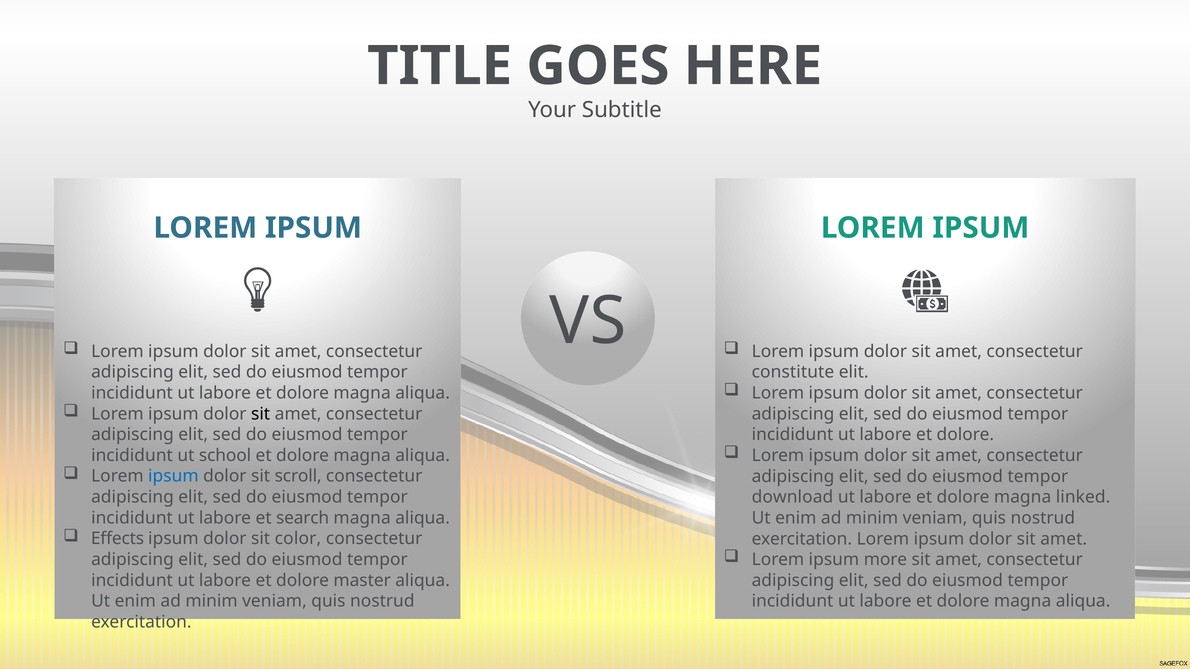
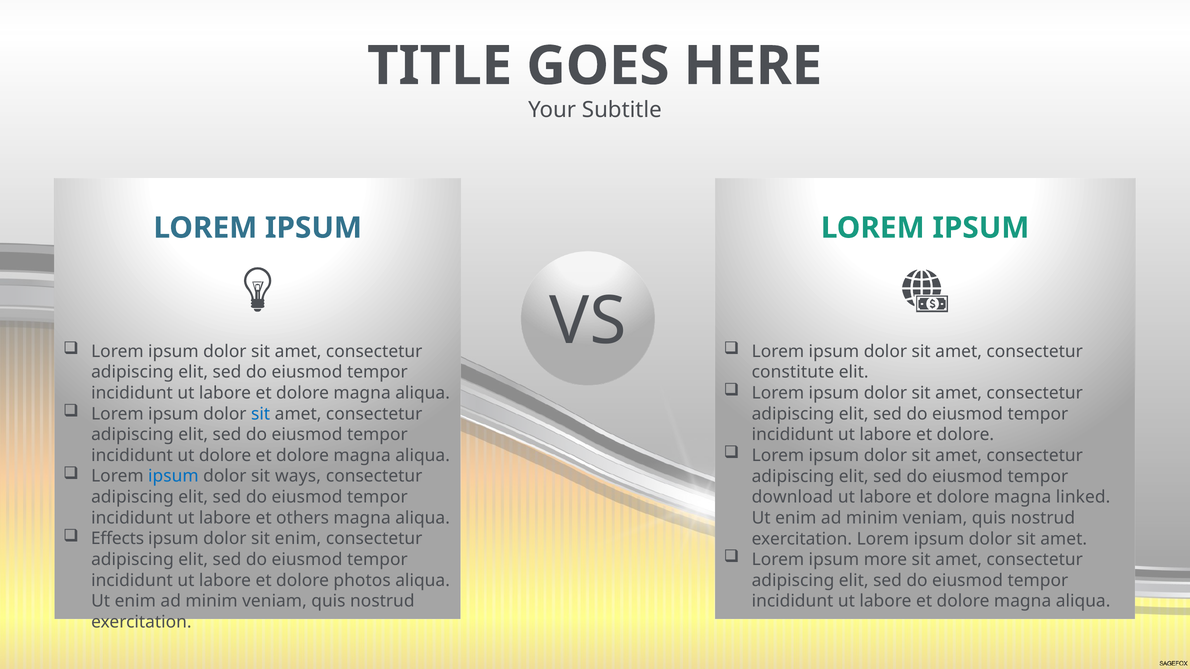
sit at (261, 414) colour: black -> blue
ut school: school -> dolore
scroll: scroll -> ways
search: search -> others
sit color: color -> enim
master: master -> photos
